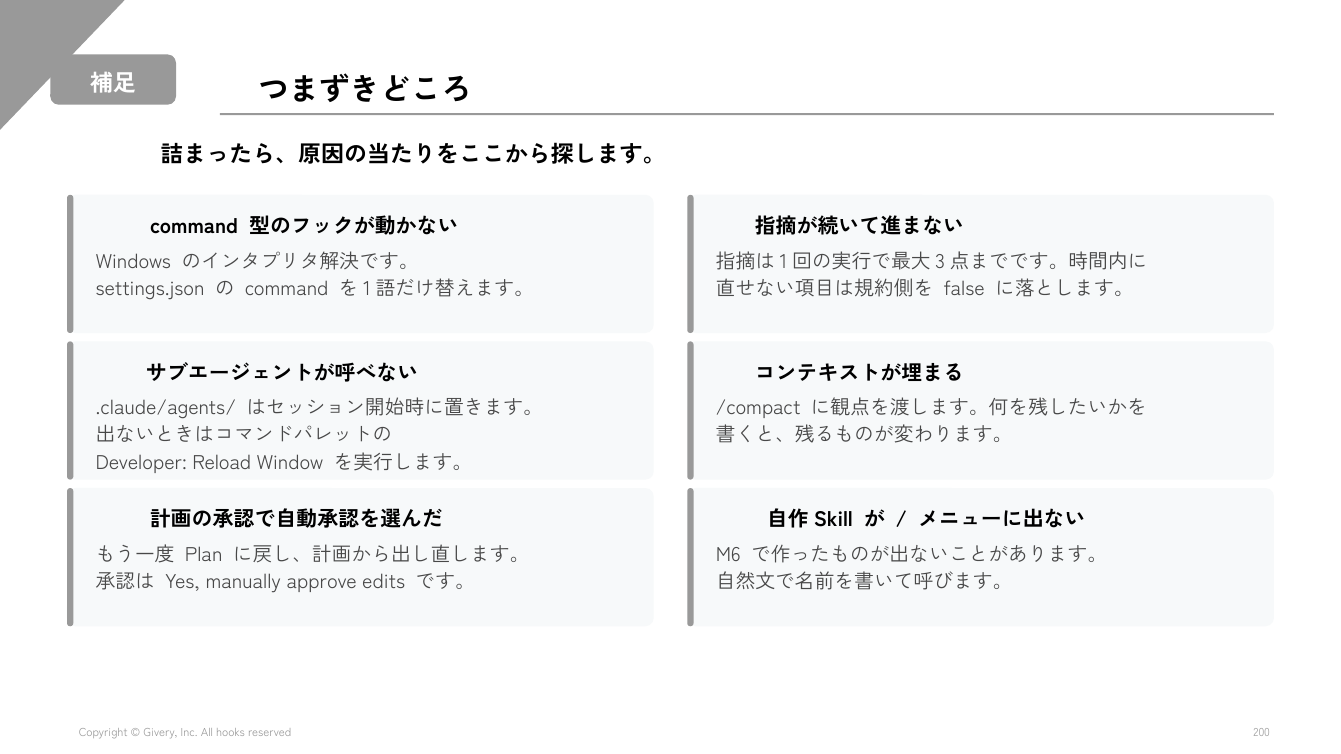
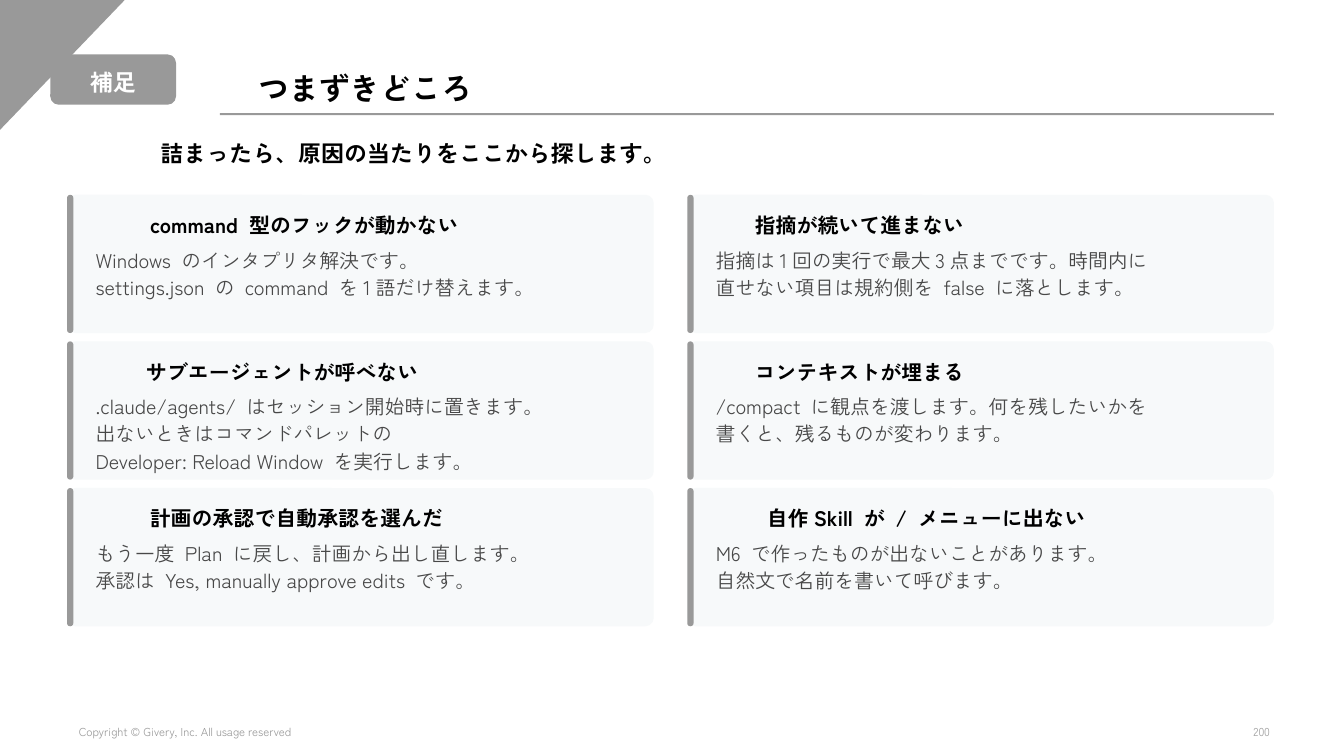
hooks: hooks -> usage
